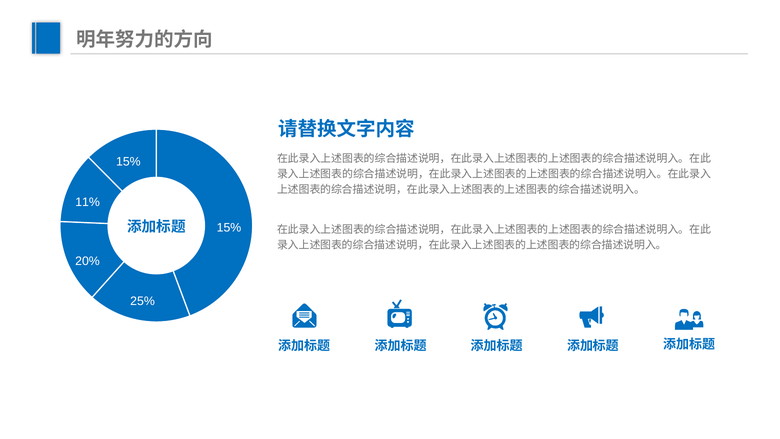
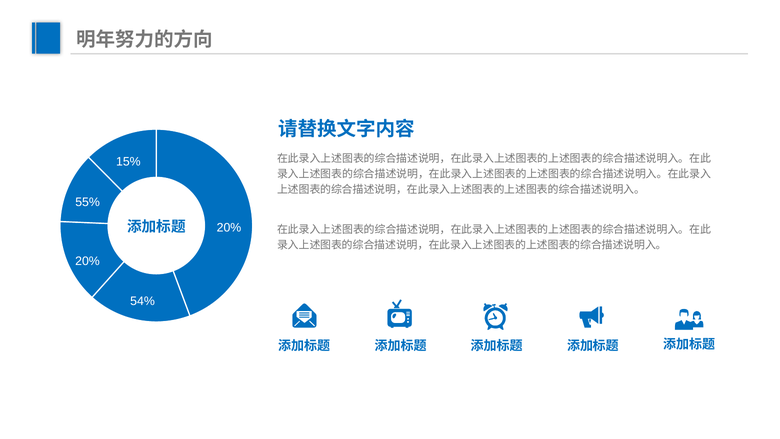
11%: 11% -> 55%
15% at (229, 227): 15% -> 20%
25%: 25% -> 54%
